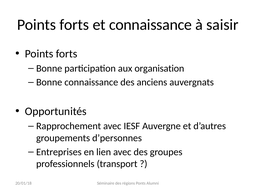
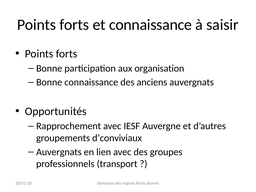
d’personnes: d’personnes -> d’conviviaux
Entreprises at (59, 152): Entreprises -> Auvergnats
